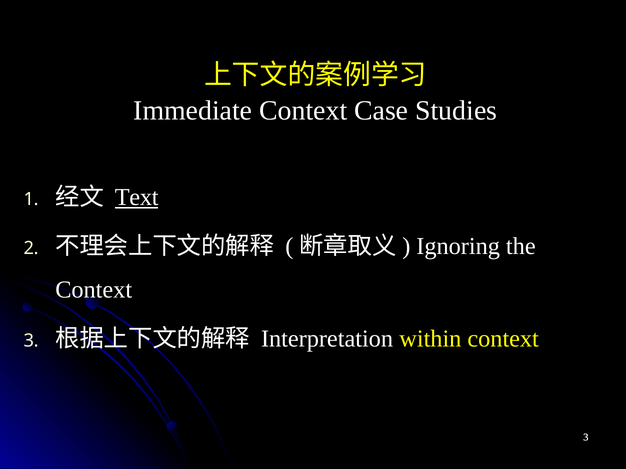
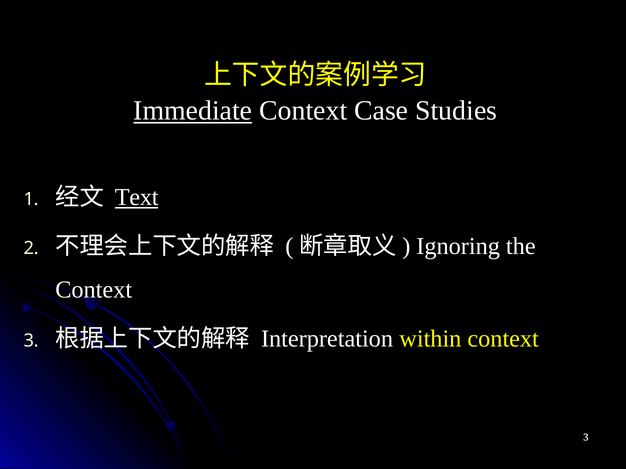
Immediate underline: none -> present
